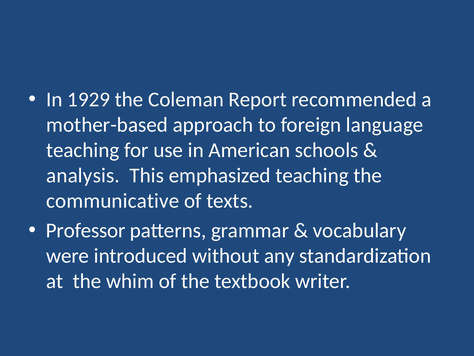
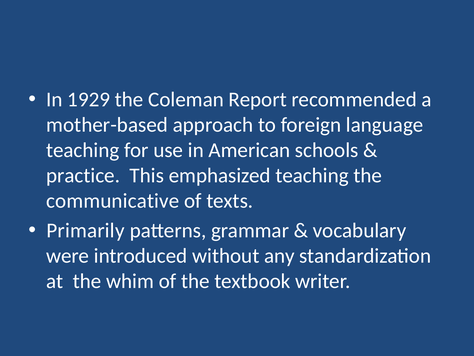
analysis: analysis -> practice
Professor: Professor -> Primarily
